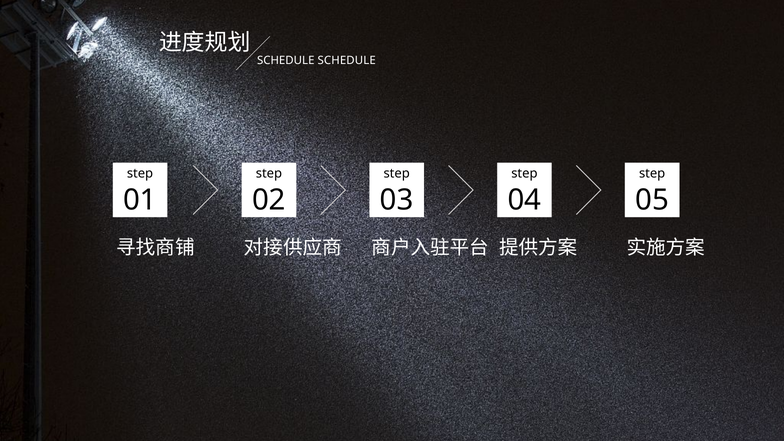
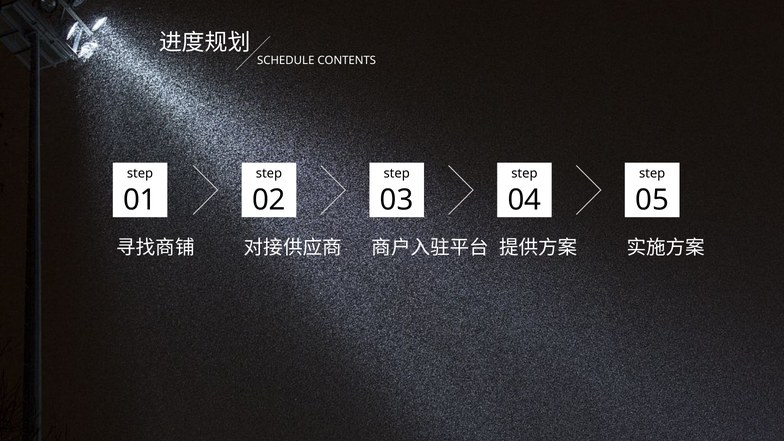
SCHEDULE SCHEDULE: SCHEDULE -> CONTENTS
